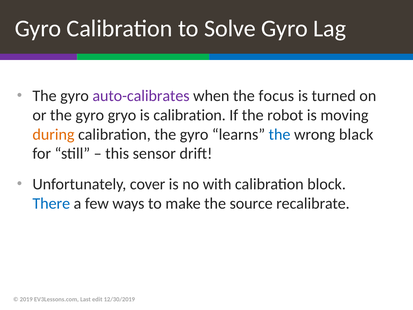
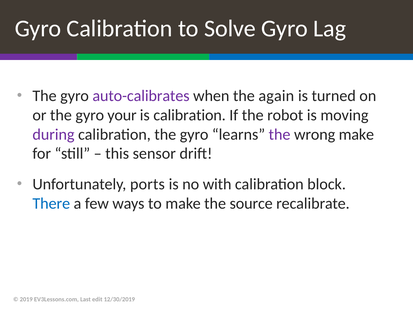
focus: focus -> again
gryo: gryo -> your
during colour: orange -> purple
the at (280, 134) colour: blue -> purple
wrong black: black -> make
cover: cover -> ports
